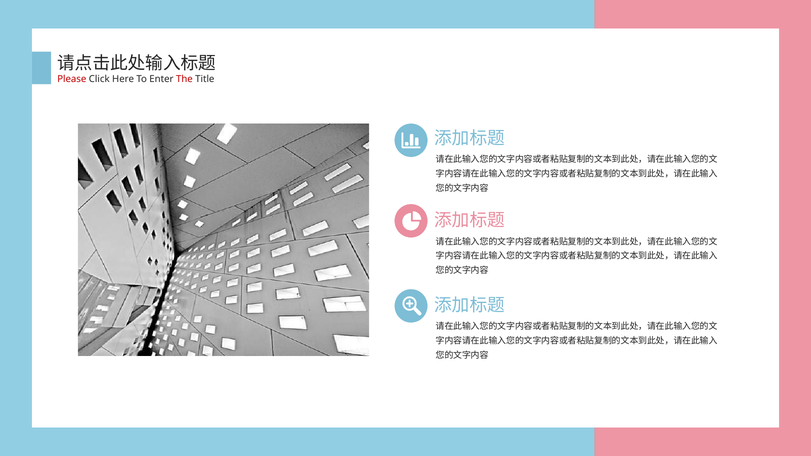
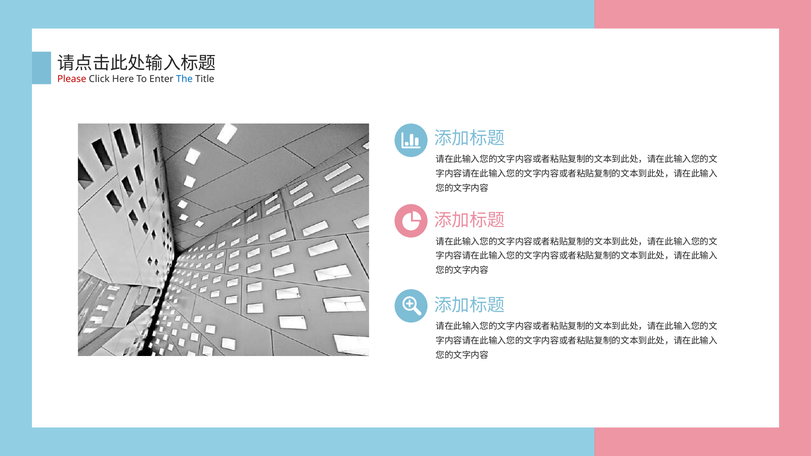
The colour: red -> blue
